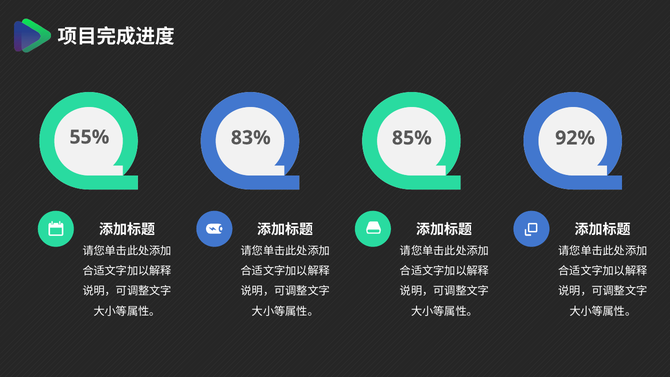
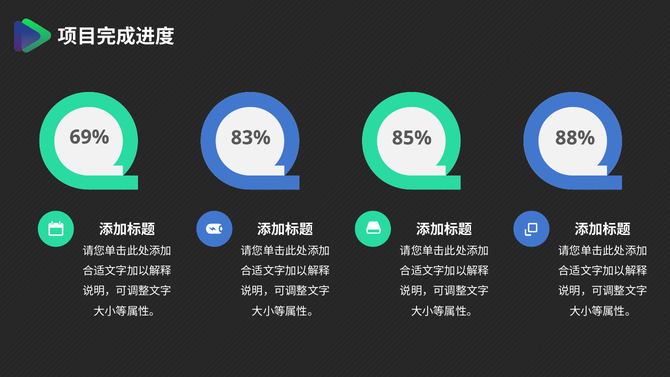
55%: 55% -> 69%
92%: 92% -> 88%
